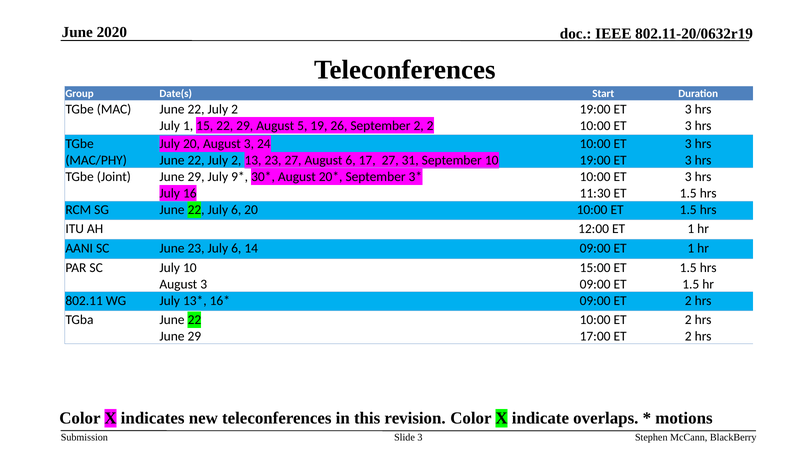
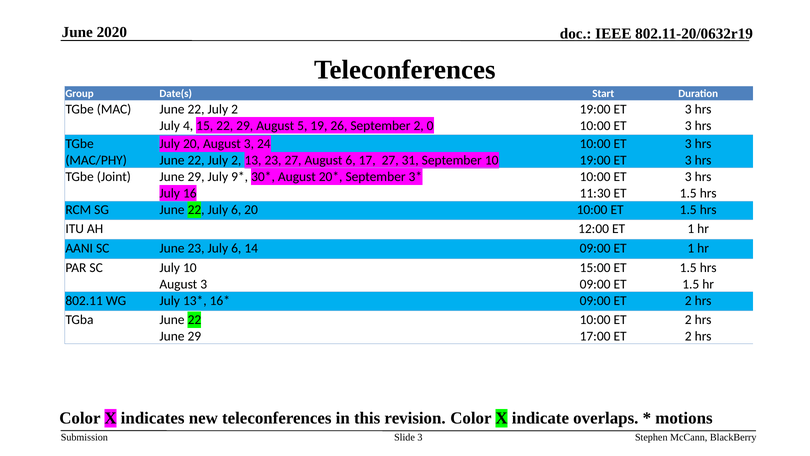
July 1: 1 -> 4
2 2: 2 -> 0
